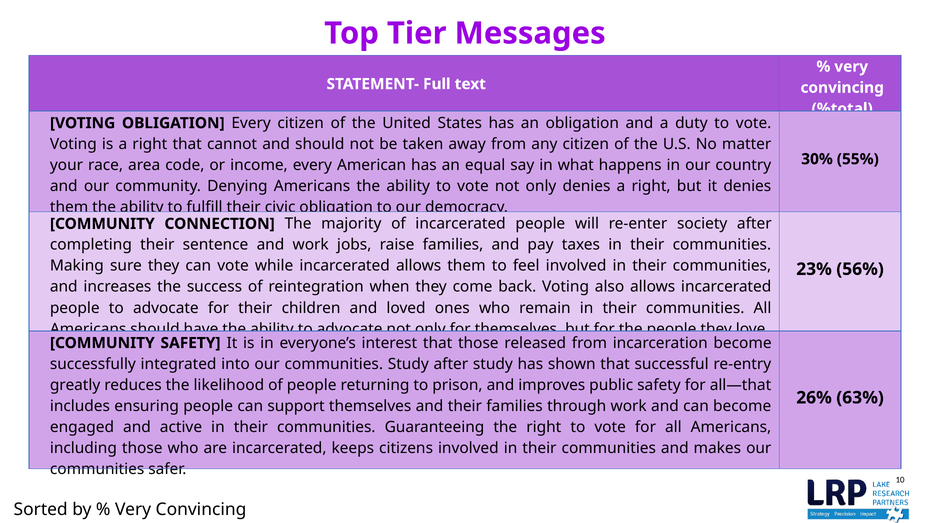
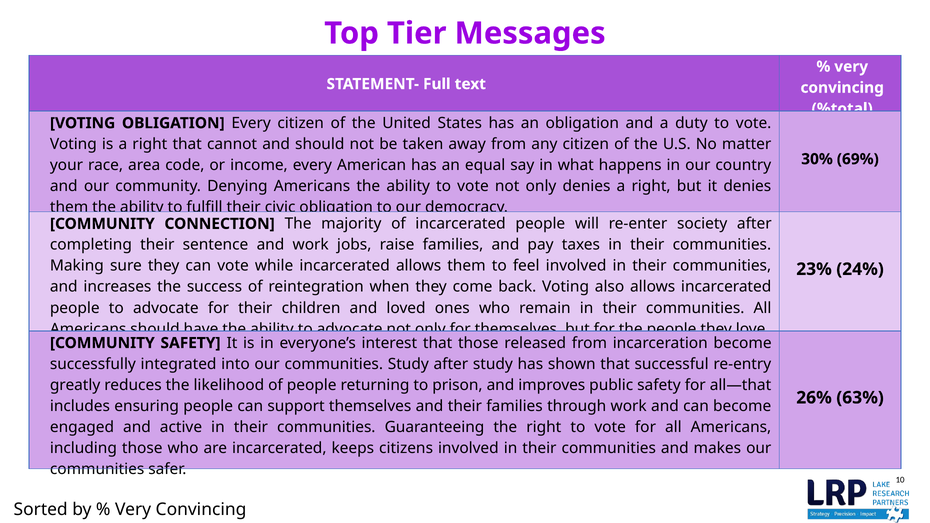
55%: 55% -> 69%
56%: 56% -> 24%
